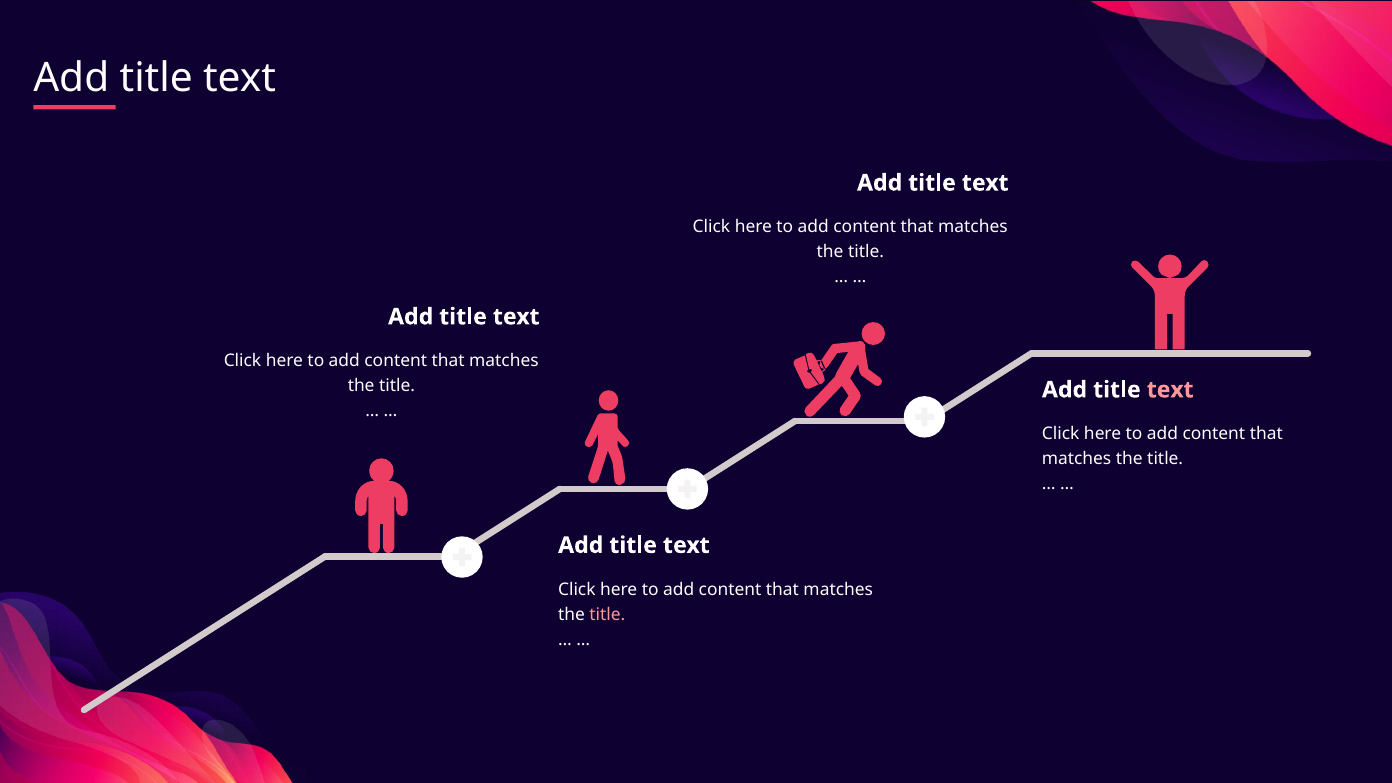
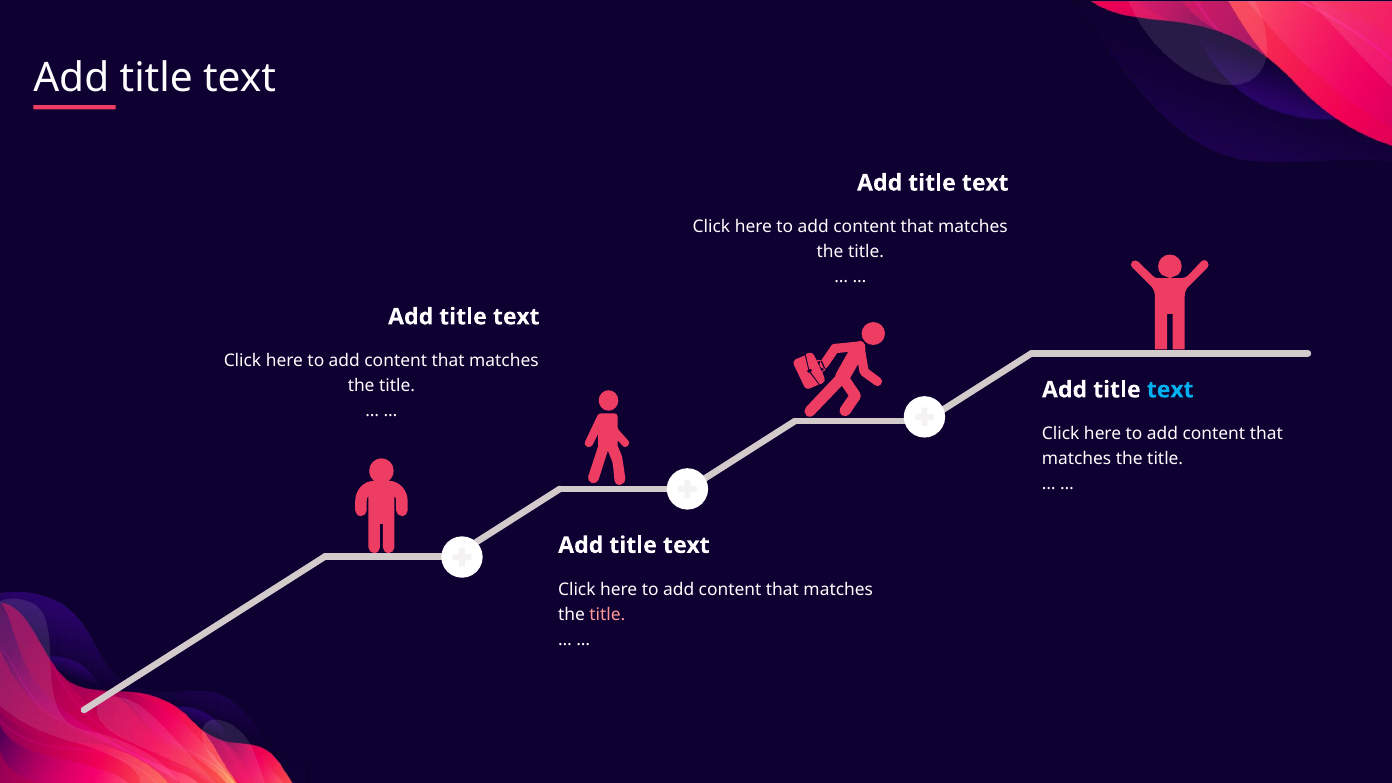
text at (1170, 390) colour: pink -> light blue
